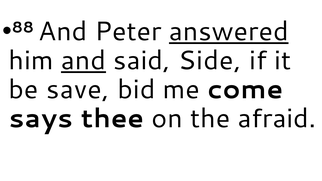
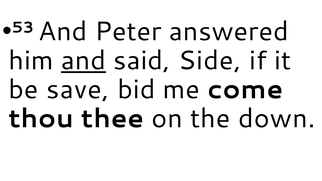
88: 88 -> 53
answered underline: present -> none
says: says -> thou
afraid: afraid -> down
